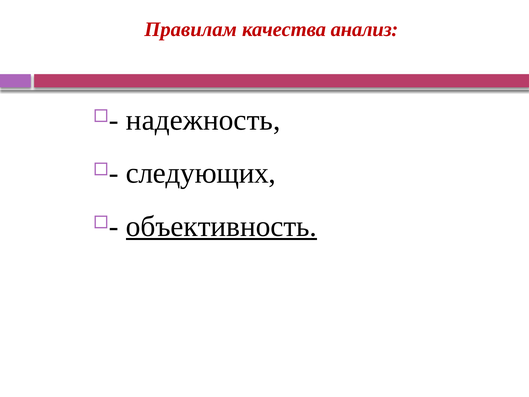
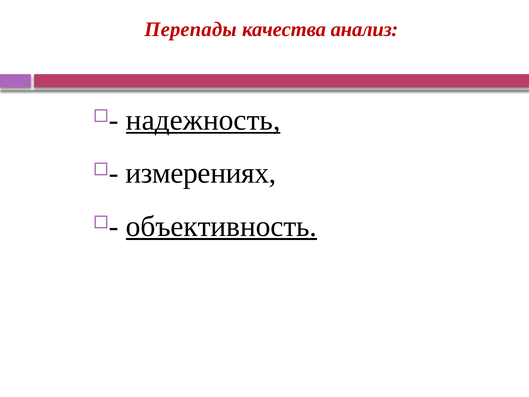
Правилам: Правилам -> Перепады
надежность underline: none -> present
следующих: следующих -> измерениях
